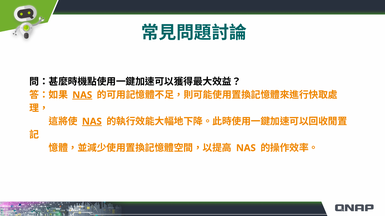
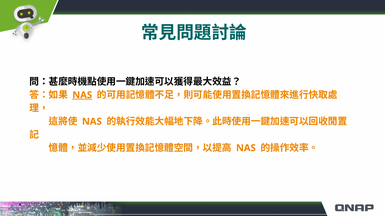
NAS at (92, 122) underline: present -> none
